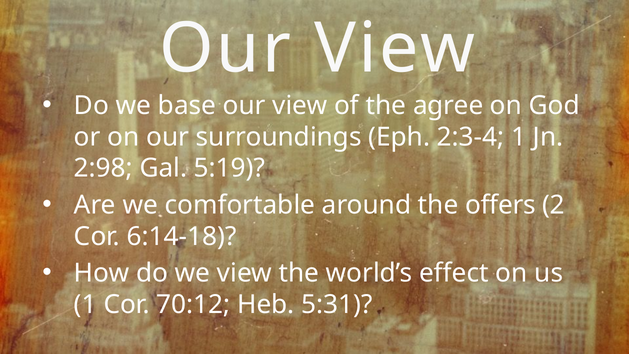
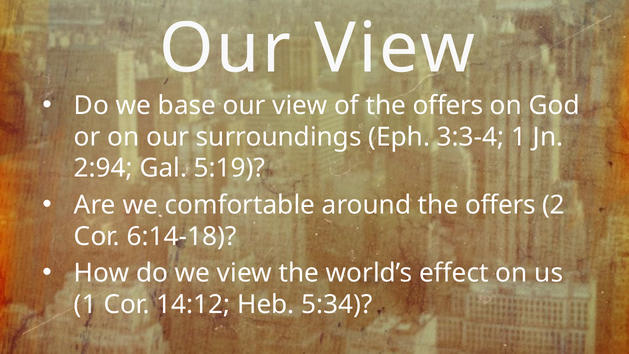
of the agree: agree -> offers
2:3-4: 2:3-4 -> 3:3-4
2:98: 2:98 -> 2:94
70:12: 70:12 -> 14:12
5:31: 5:31 -> 5:34
